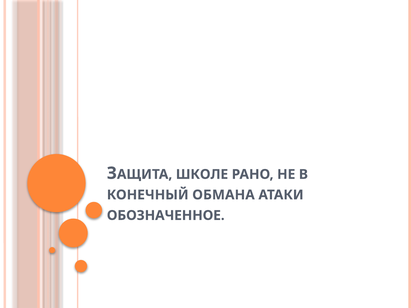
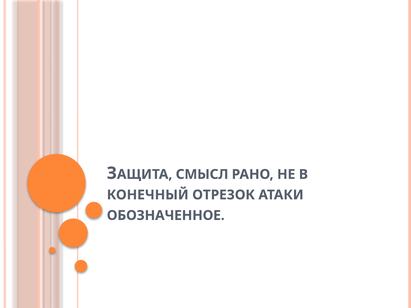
ШКОЛЕ: ШКОЛЕ -> СМЫСЛ
ОБМАНА: ОБМАНА -> ОТРЕЗОК
